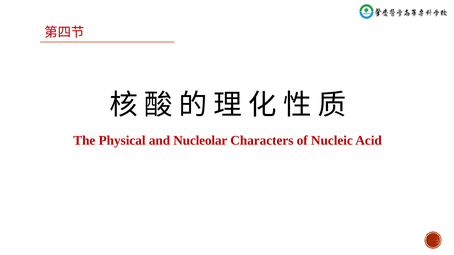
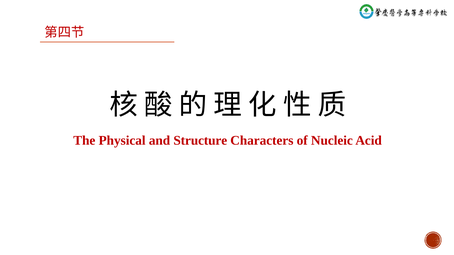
Nucleolar: Nucleolar -> Structure
